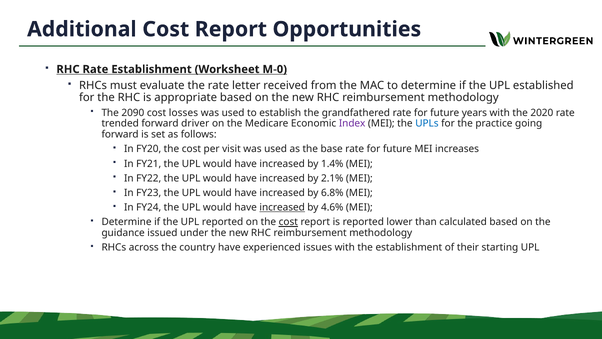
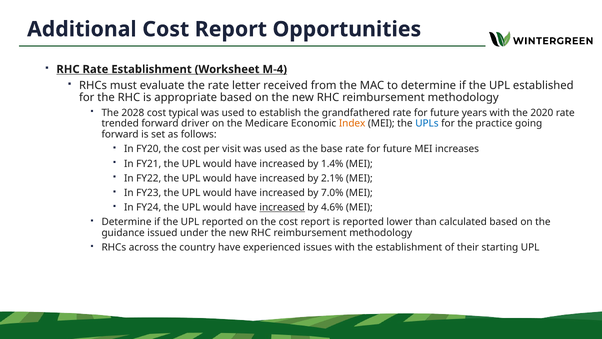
M-0: M-0 -> M-4
2090: 2090 -> 2028
losses: losses -> typical
Index colour: purple -> orange
6.8%: 6.8% -> 7.0%
cost at (288, 222) underline: present -> none
